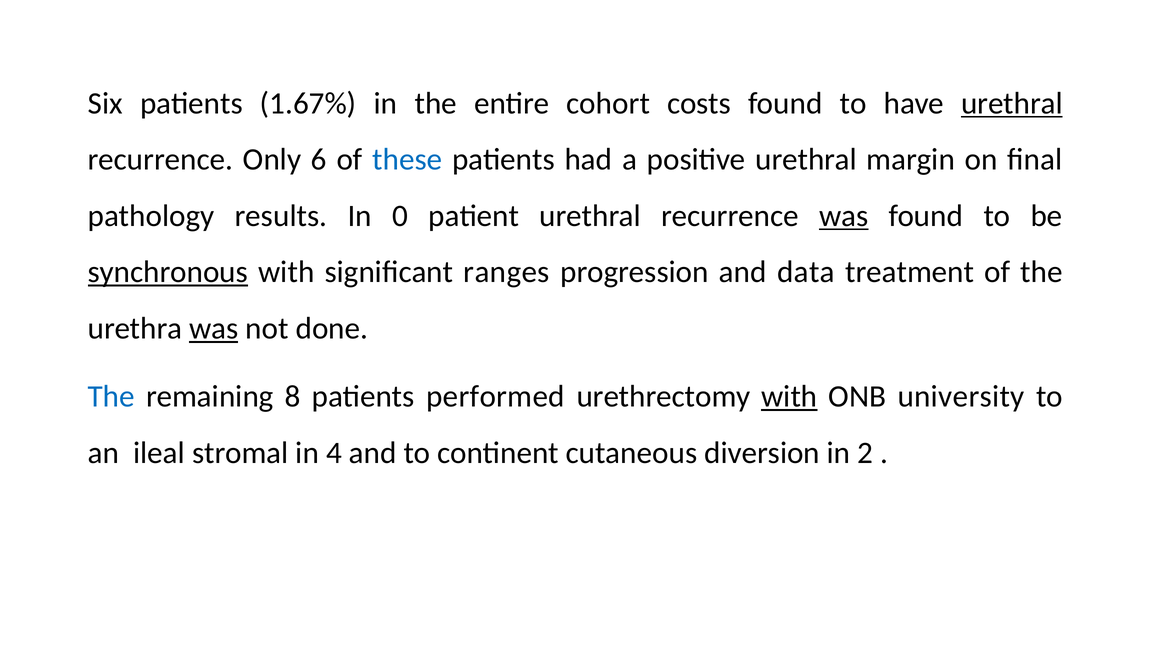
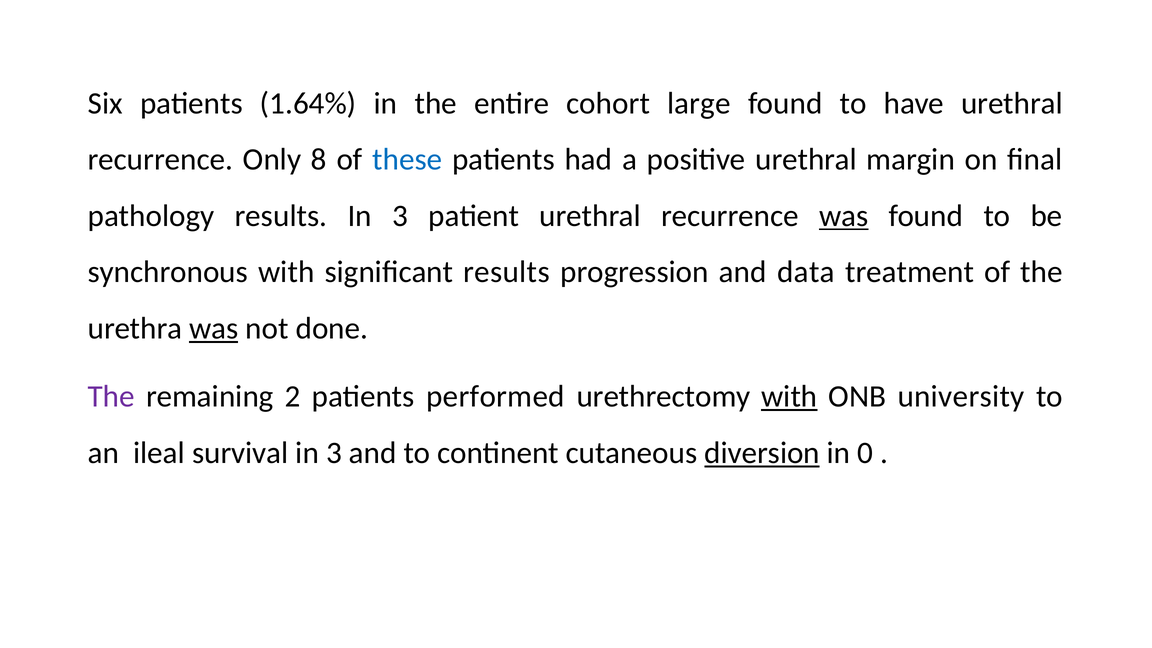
1.67%: 1.67% -> 1.64%
costs: costs -> large
urethral at (1012, 103) underline: present -> none
6: 6 -> 8
results In 0: 0 -> 3
synchronous underline: present -> none
significant ranges: ranges -> results
The at (111, 397) colour: blue -> purple
8: 8 -> 2
stromal: stromal -> survival
4 at (334, 453): 4 -> 3
diversion underline: none -> present
2: 2 -> 0
